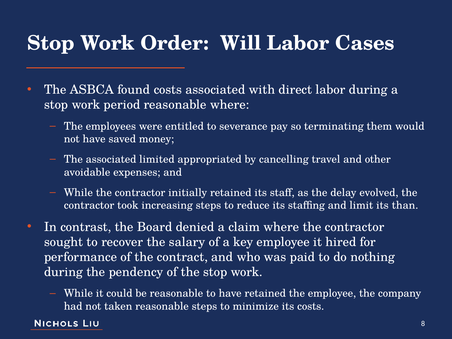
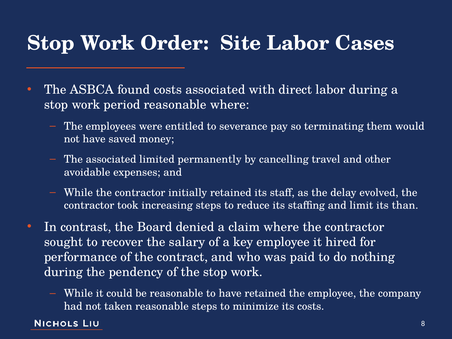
Will: Will -> Site
appropriated: appropriated -> permanently
